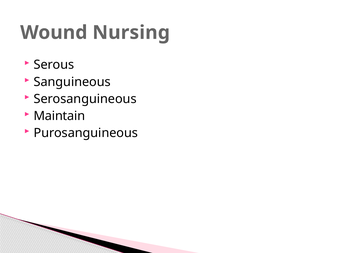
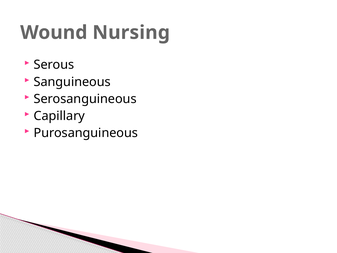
Maintain: Maintain -> Capillary
